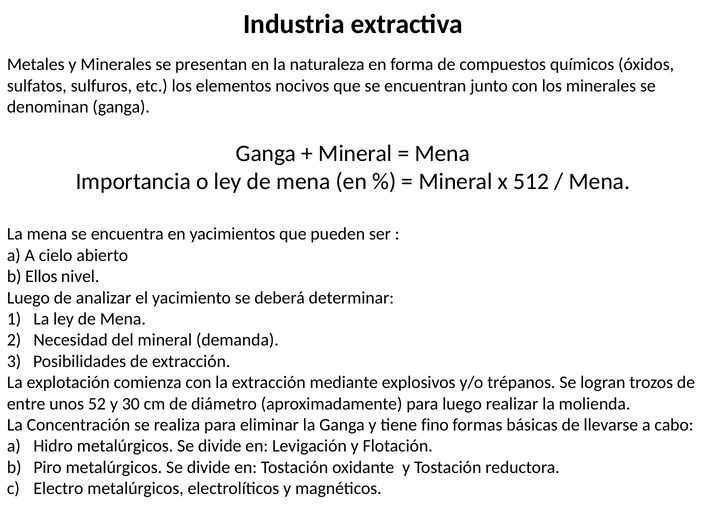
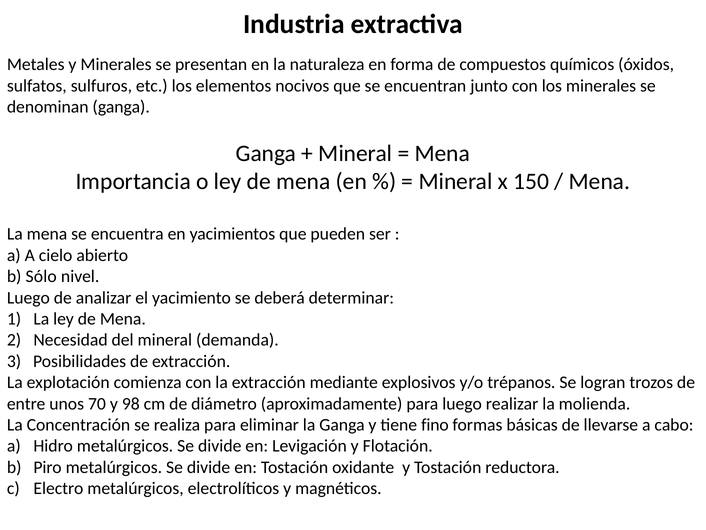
512: 512 -> 150
Ellos: Ellos -> Sólo
52: 52 -> 70
30: 30 -> 98
